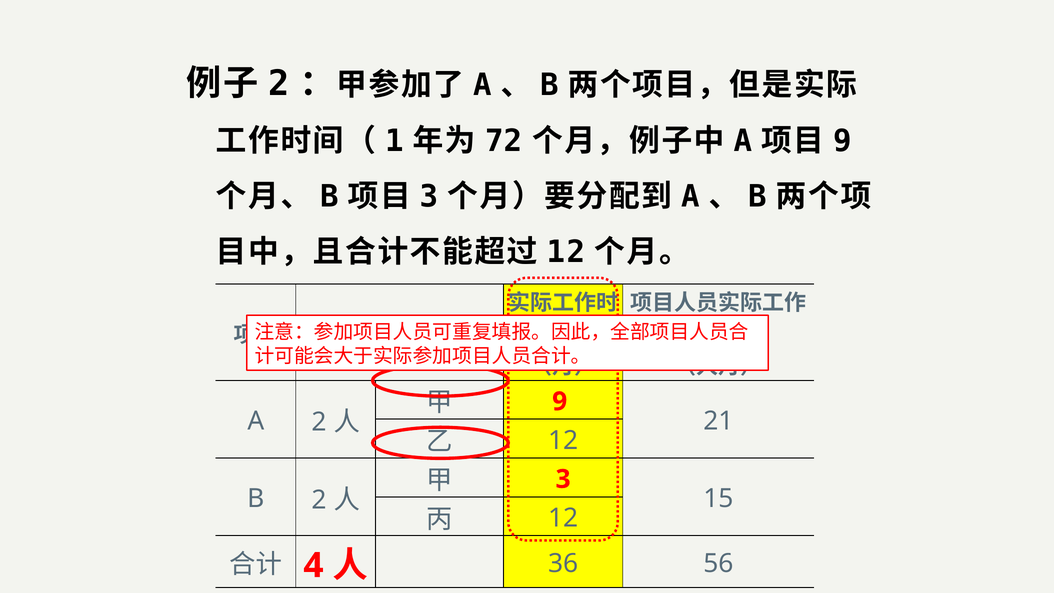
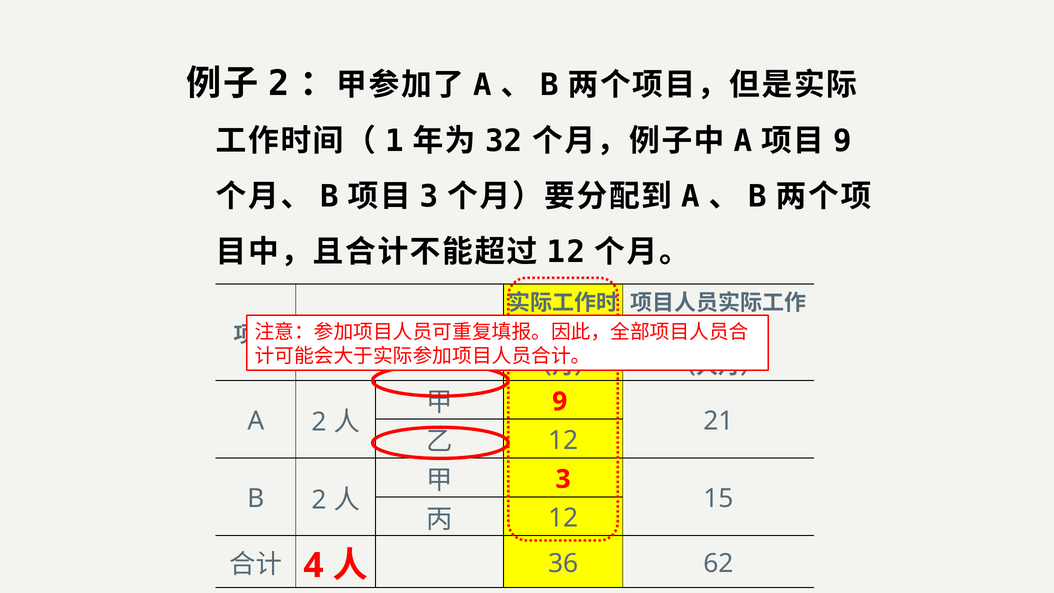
72: 72 -> 32
56: 56 -> 62
